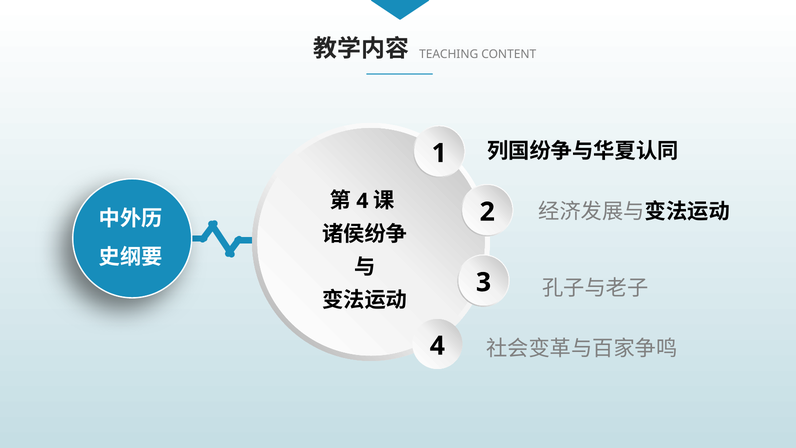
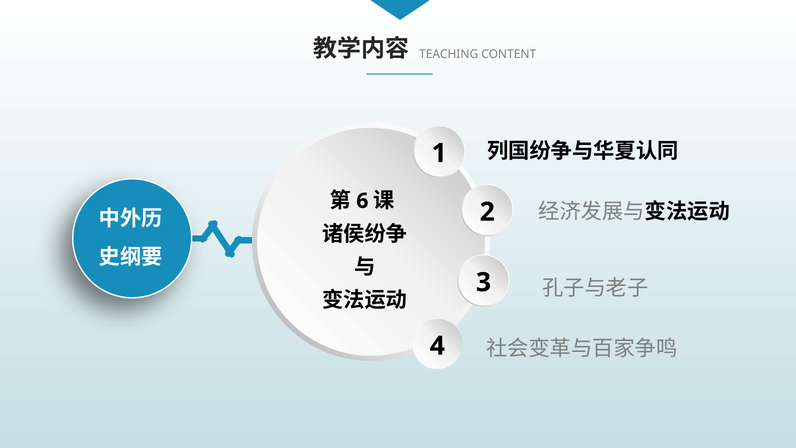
4 at (362, 201): 4 -> 6
